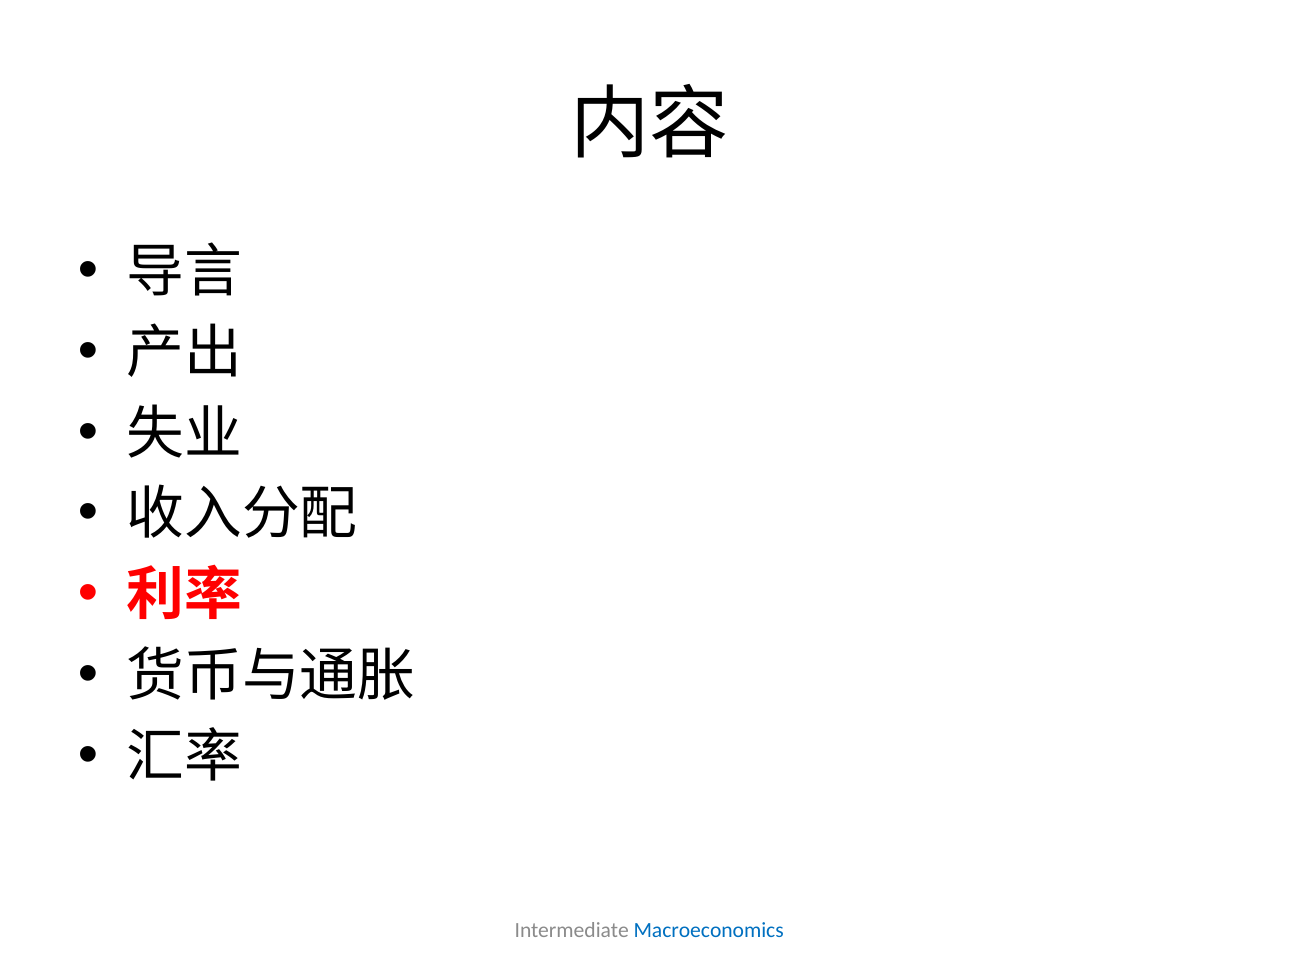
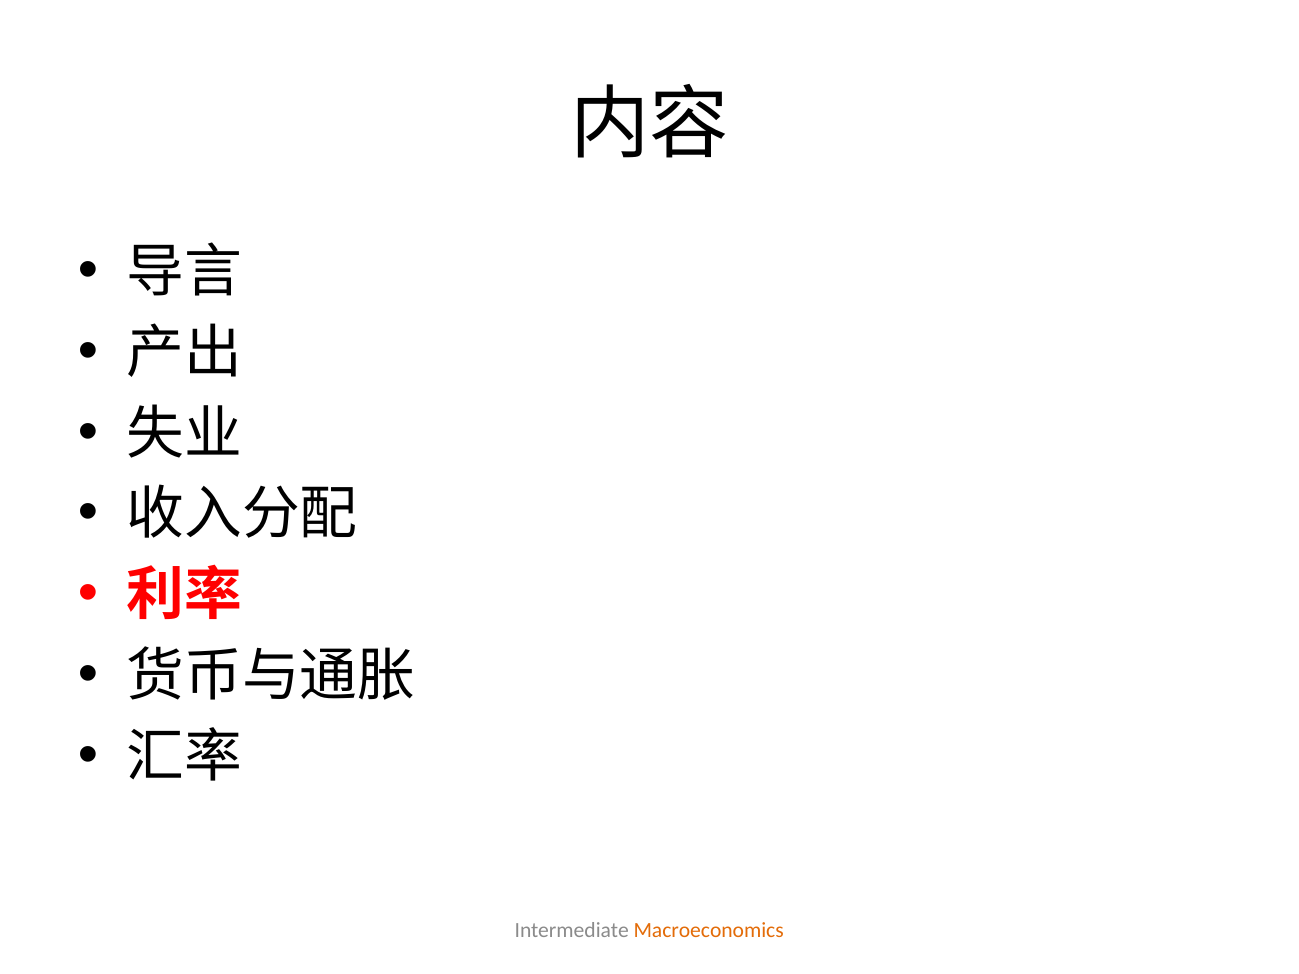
Macroeconomics colour: blue -> orange
